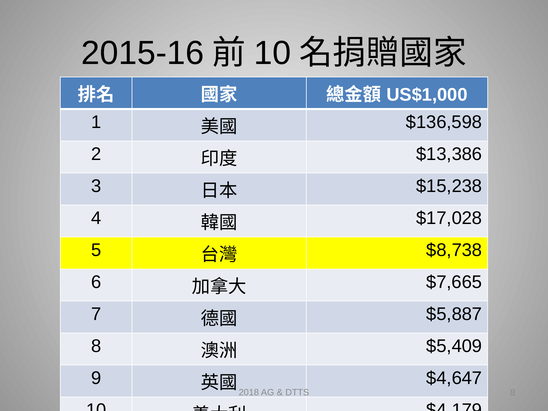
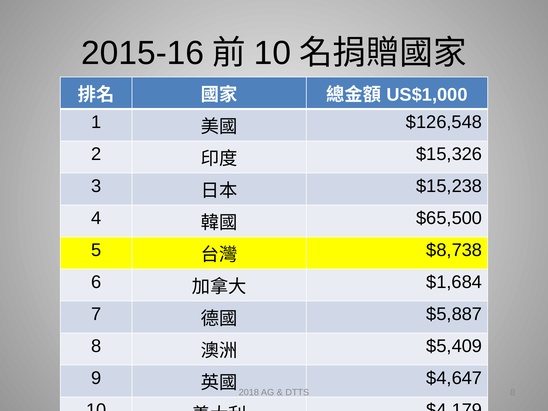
$136,598: $136,598 -> $126,548
$13,386: $13,386 -> $15,326
$17,028: $17,028 -> $65,500
$7,665: $7,665 -> $1,684
